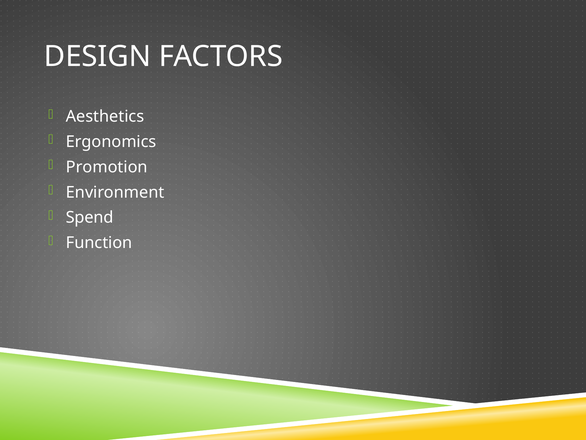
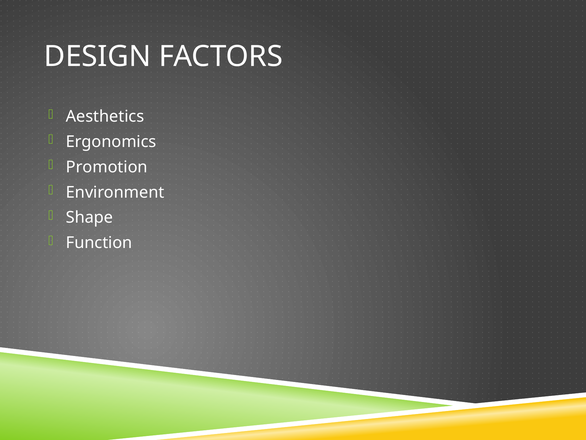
Spend: Spend -> Shape
